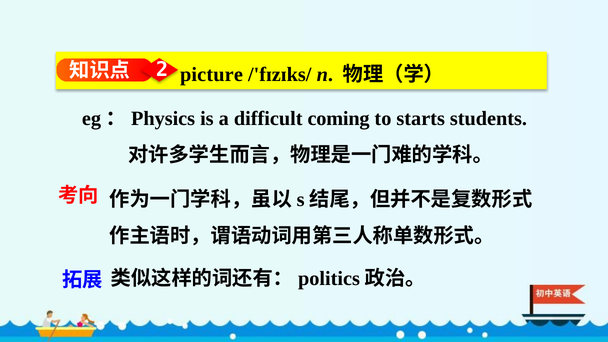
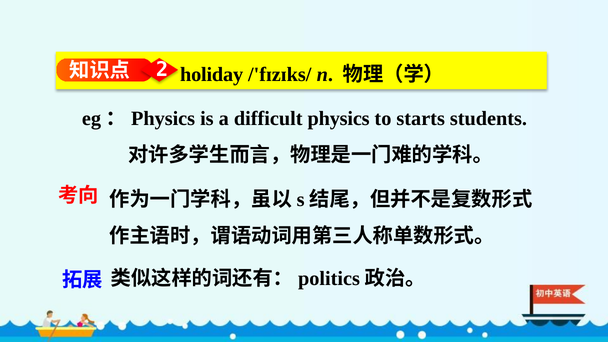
picture: picture -> holiday
coming: coming -> physics
